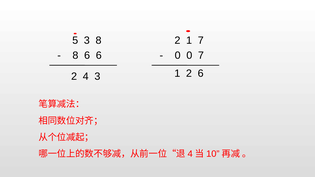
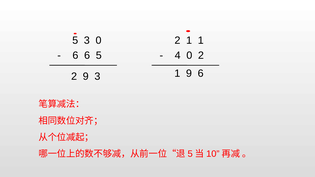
3 8: 8 -> 0
1 7: 7 -> 1
8 at (75, 55): 8 -> 6
6 6: 6 -> 5
0 at (178, 55): 0 -> 4
0 7: 7 -> 2
2 4: 4 -> 9
1 2: 2 -> 9
4 at (190, 154): 4 -> 5
